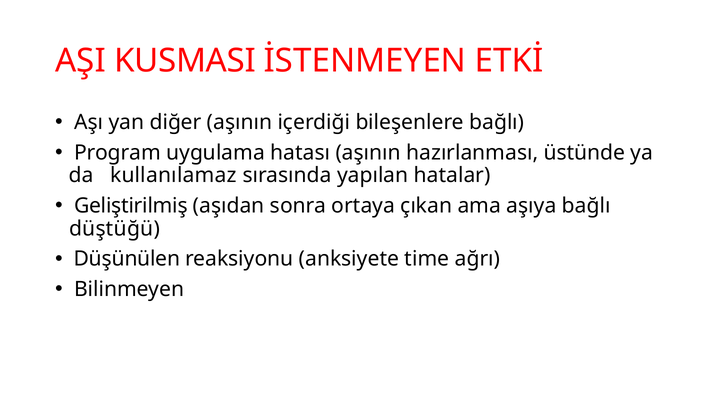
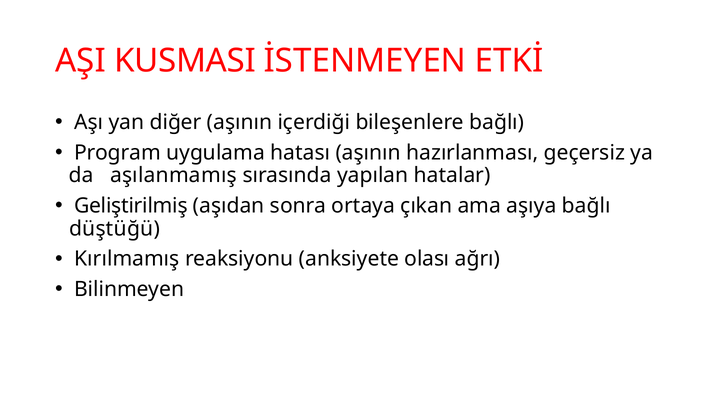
üstünde: üstünde -> geçersiz
kullanılamaz: kullanılamaz -> aşılanmamış
Düşünülen: Düşünülen -> Kırılmamış
time: time -> olası
